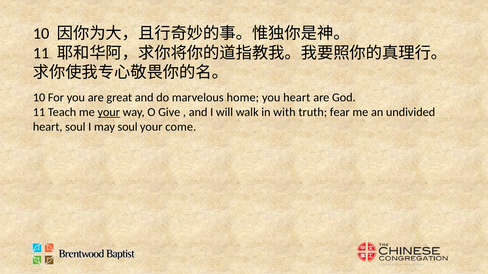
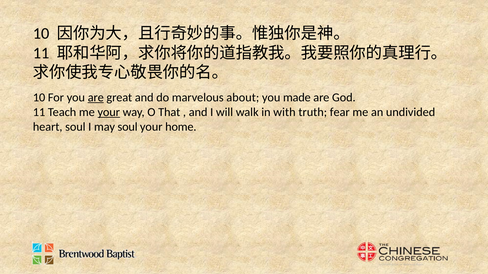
are at (96, 98) underline: none -> present
home: home -> about
you heart: heart -> made
Give: Give -> That
come: come -> home
